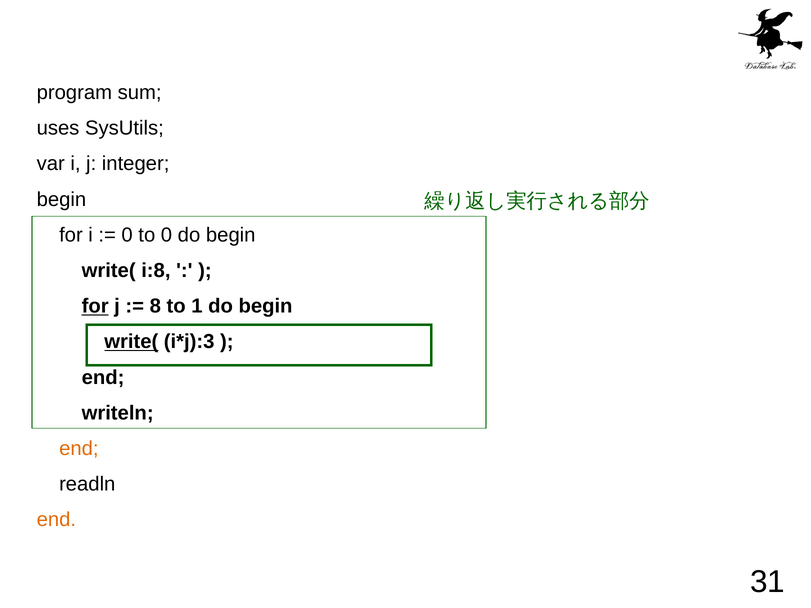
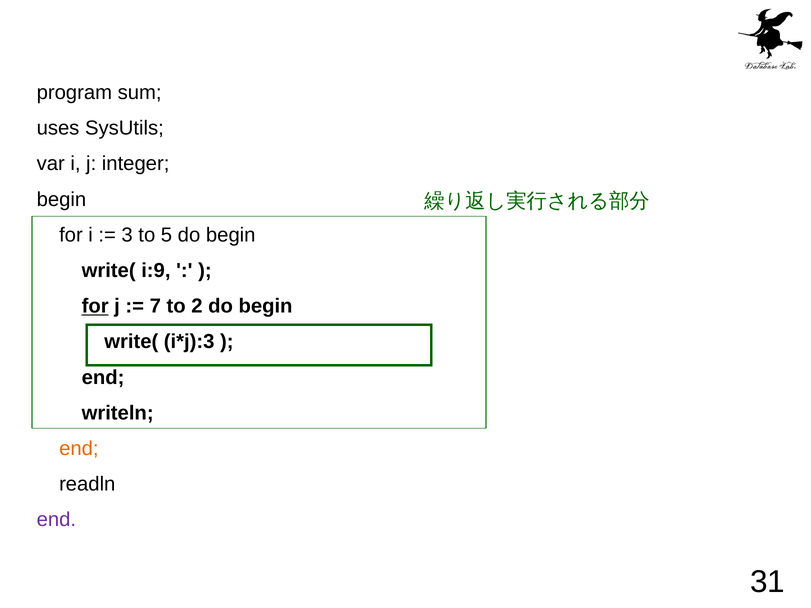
0 at (127, 235): 0 -> 3
to 0: 0 -> 5
i:8: i:8 -> i:9
8: 8 -> 7
1: 1 -> 2
write( at (131, 342) underline: present -> none
end at (56, 520) colour: orange -> purple
